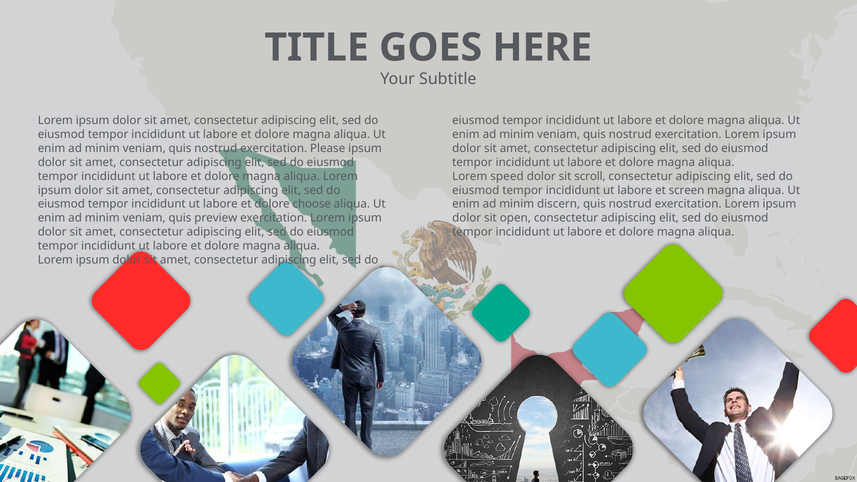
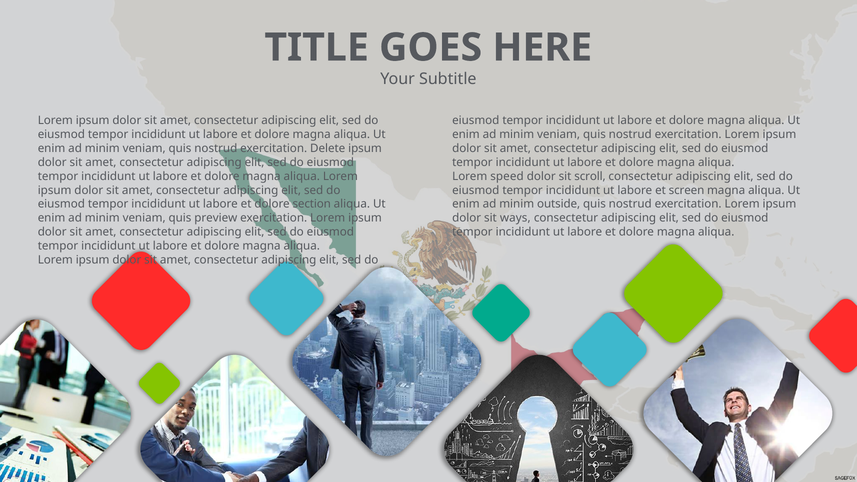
Please: Please -> Delete
choose: choose -> section
discern: discern -> outside
open: open -> ways
